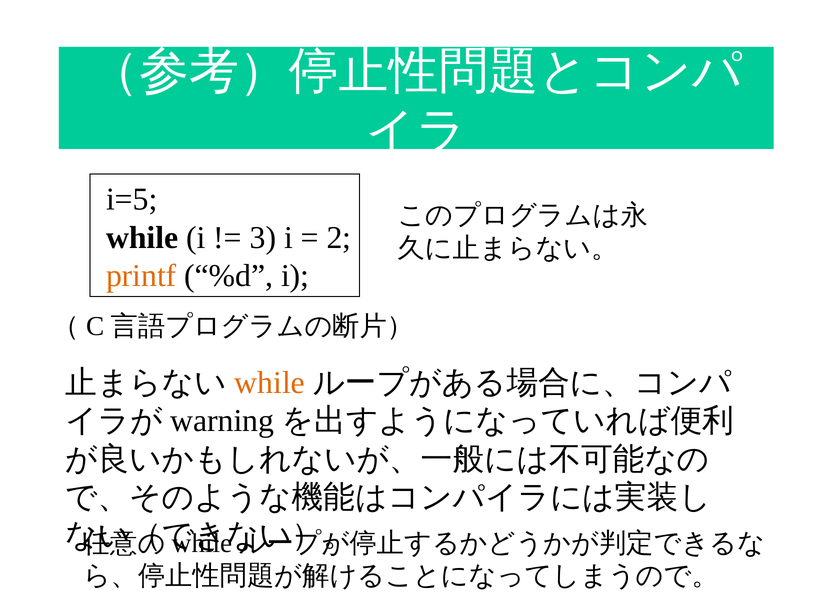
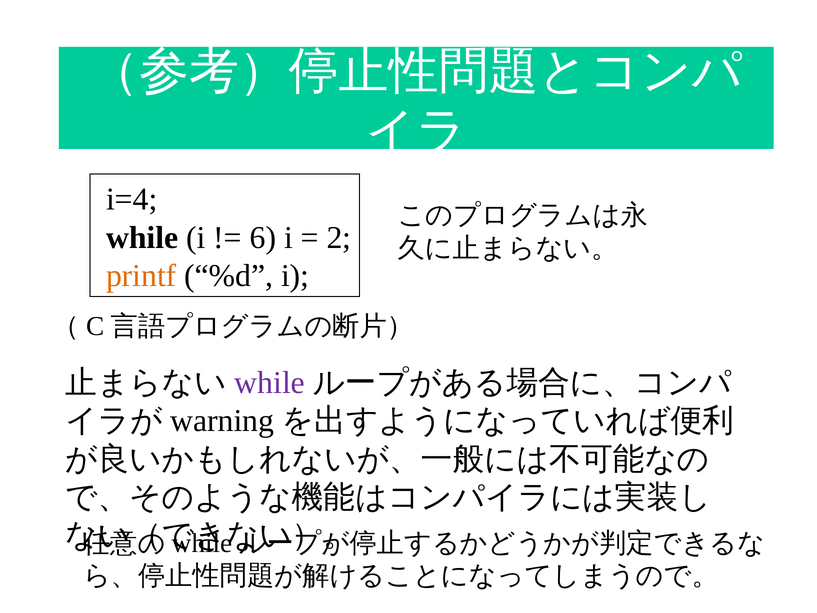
i=5: i=5 -> i=4
3: 3 -> 6
while at (270, 383) colour: orange -> purple
